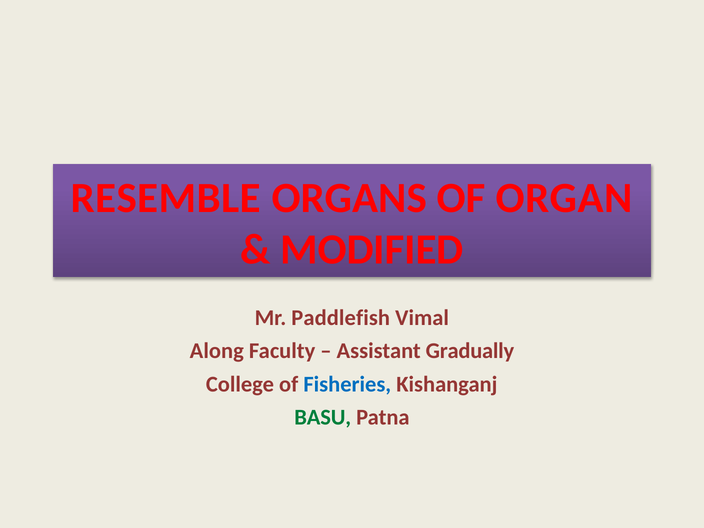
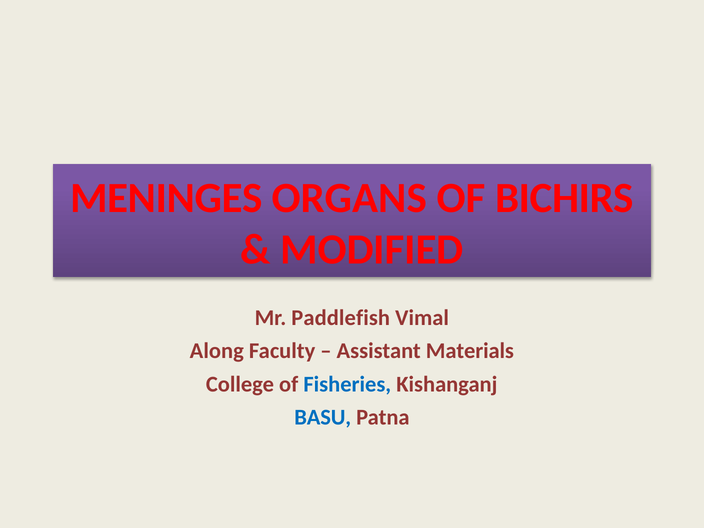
RESEMBLE: RESEMBLE -> MENINGES
ORGAN: ORGAN -> BICHIRS
Gradually: Gradually -> Materials
BASU colour: green -> blue
